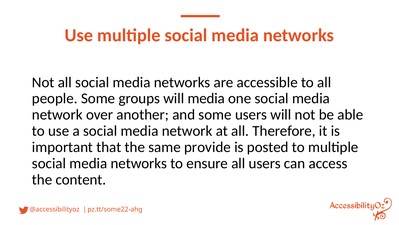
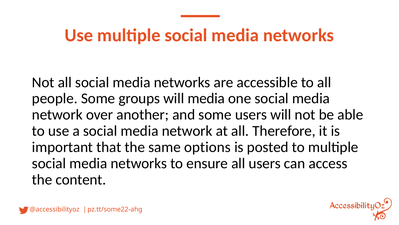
provide: provide -> options
